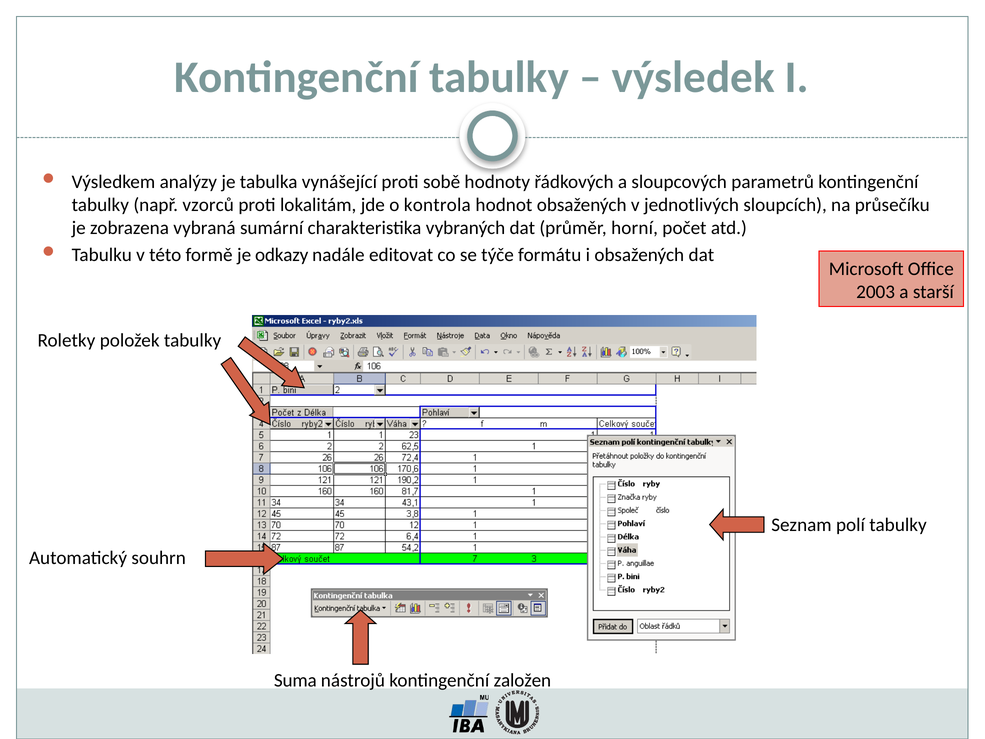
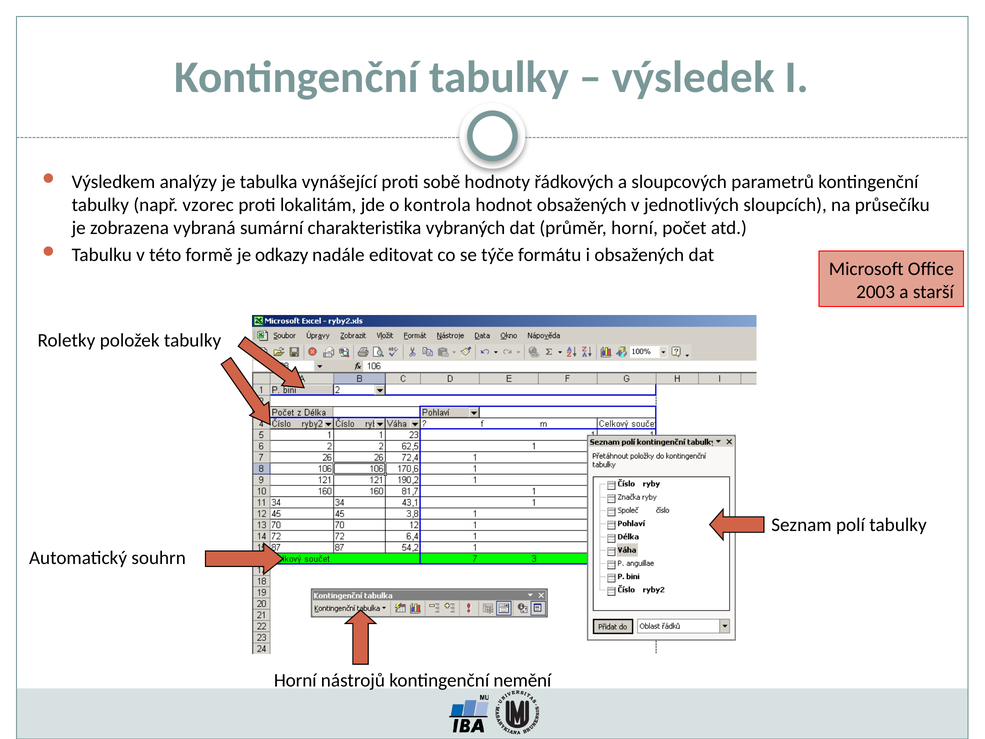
vzorců: vzorců -> vzorec
Suma at (295, 680): Suma -> Horní
založen: založen -> nemění
